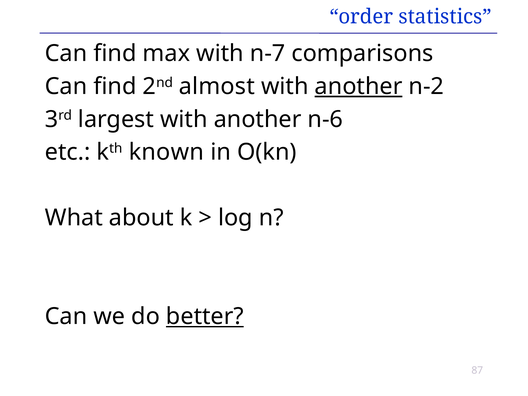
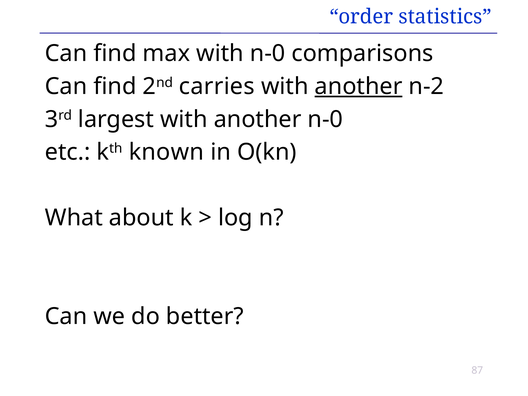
with n-7: n-7 -> n-0
almost: almost -> carries
another n-6: n-6 -> n-0
better underline: present -> none
